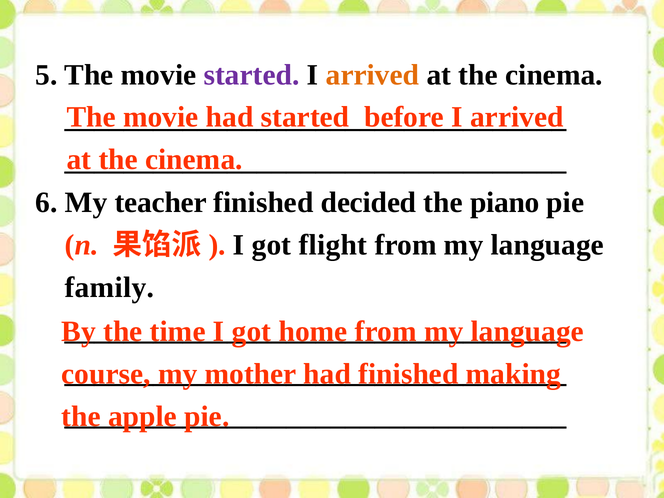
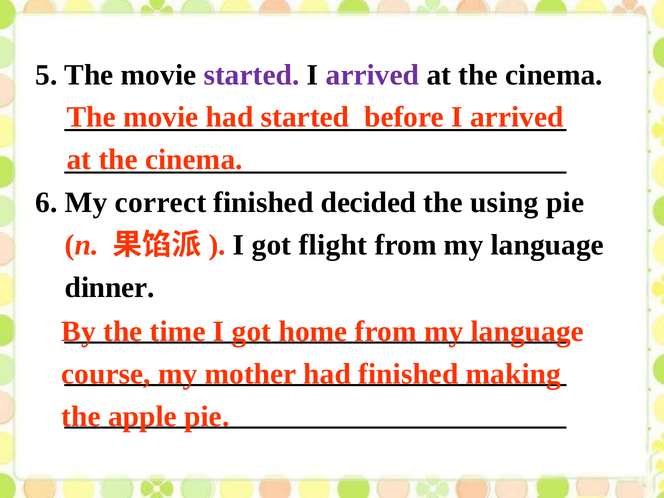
arrived at (372, 75) colour: orange -> purple
teacher: teacher -> correct
piano: piano -> using
family: family -> dinner
